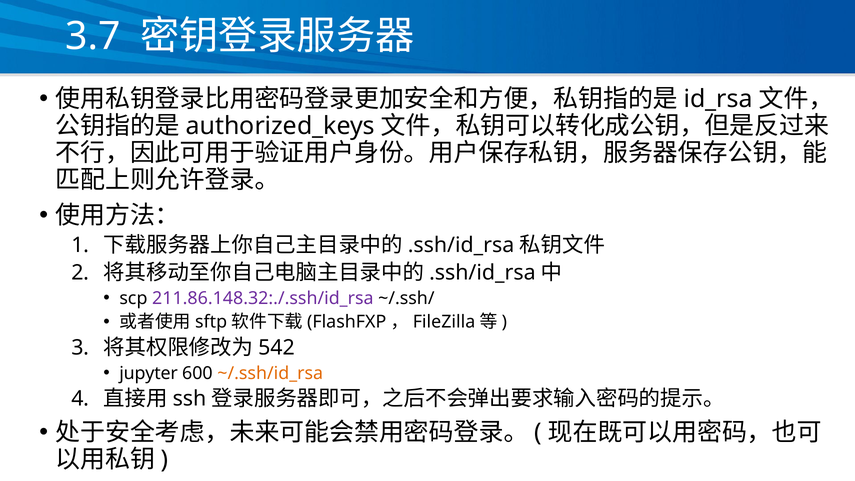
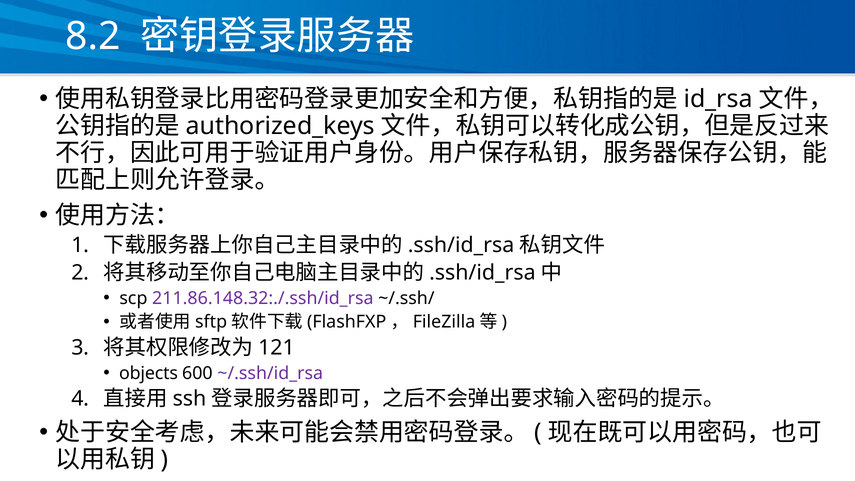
3.7: 3.7 -> 8.2
542: 542 -> 121
jupyter: jupyter -> objects
~/.ssh/id_rsa colour: orange -> purple
